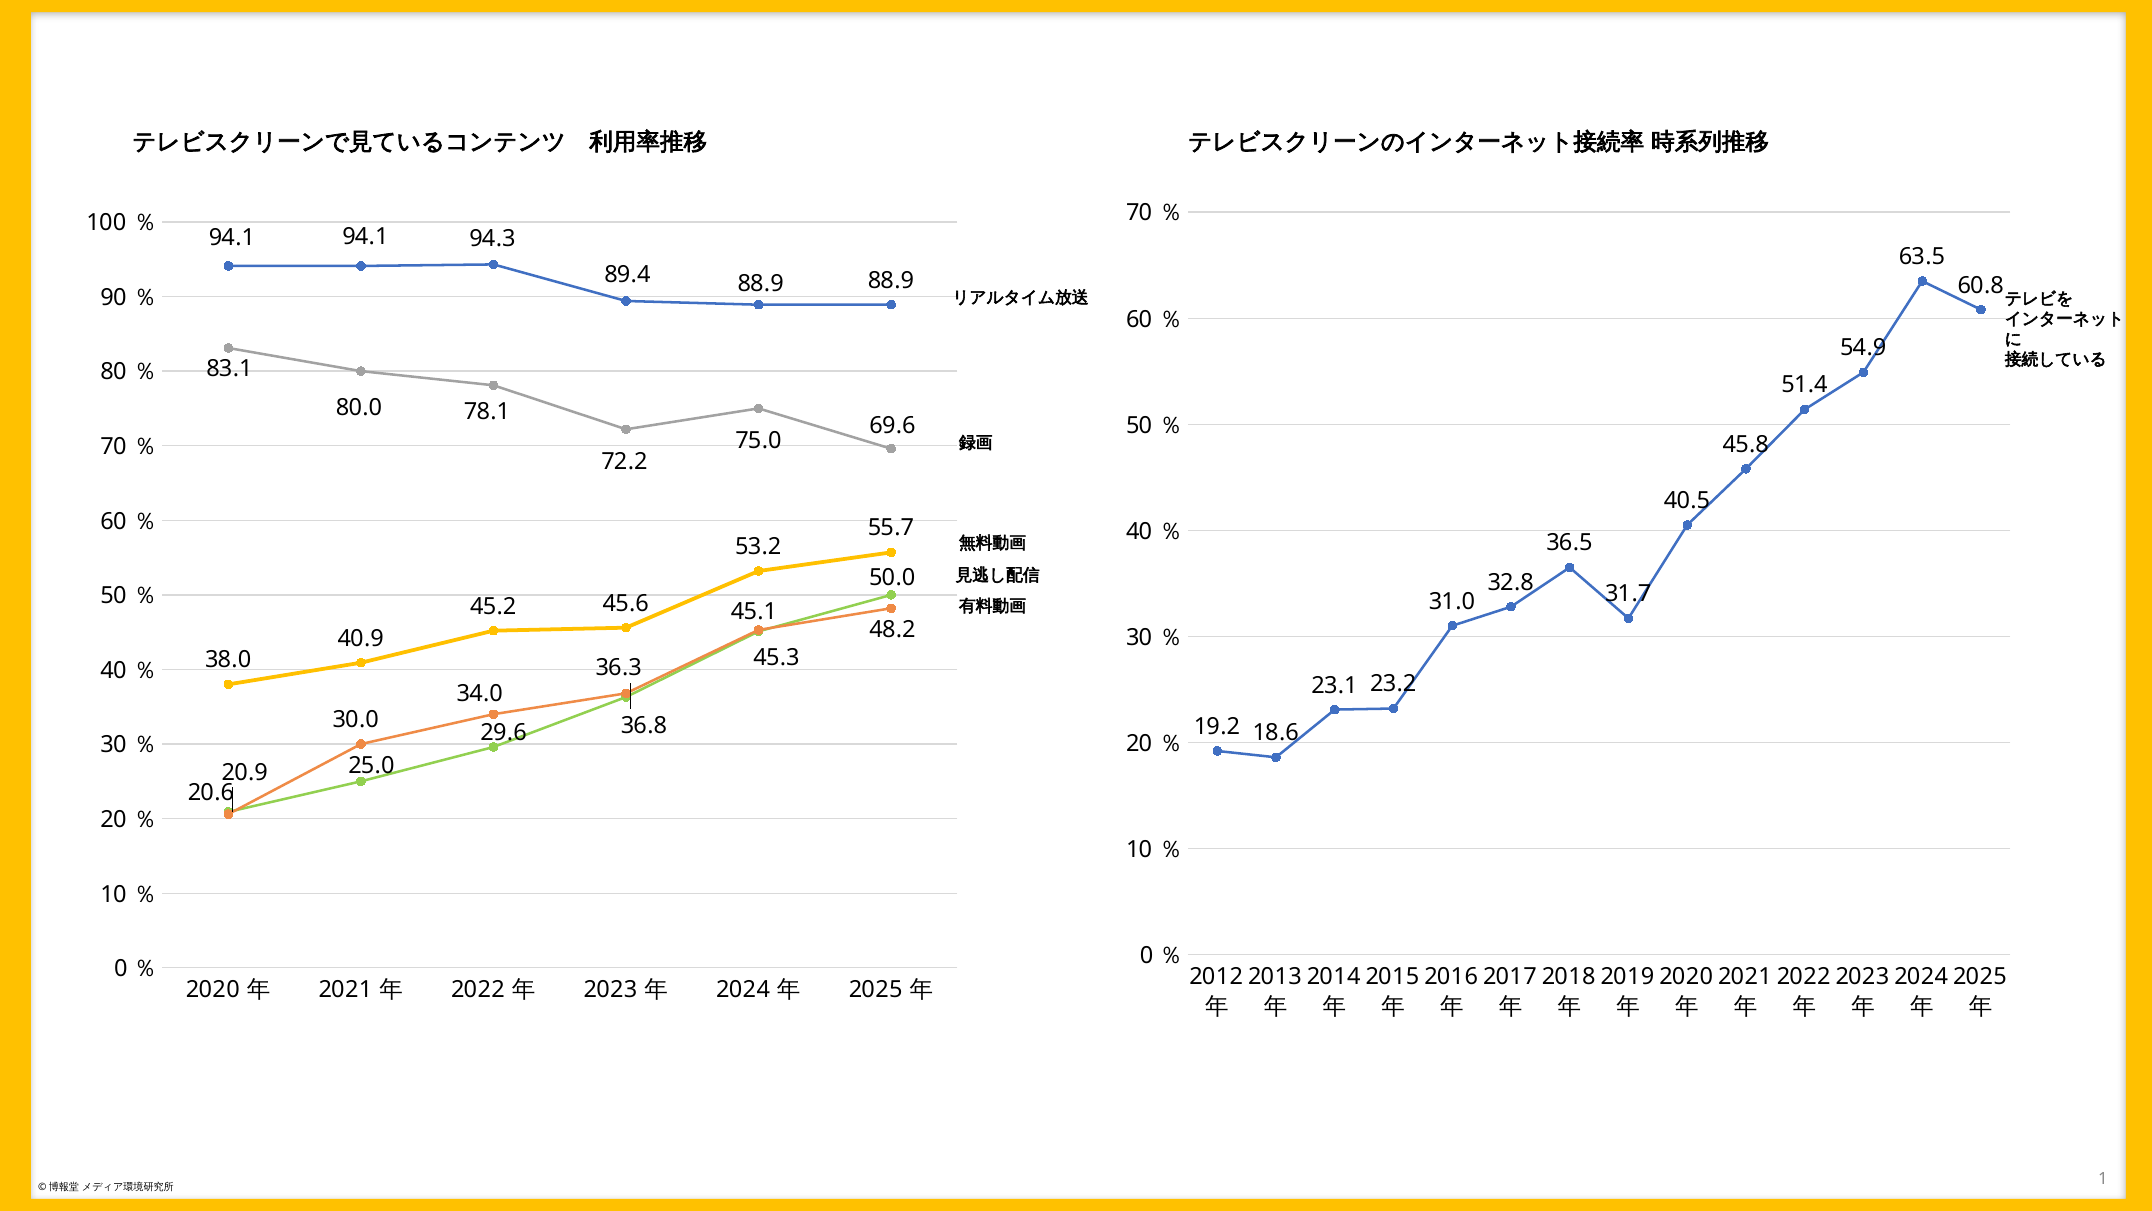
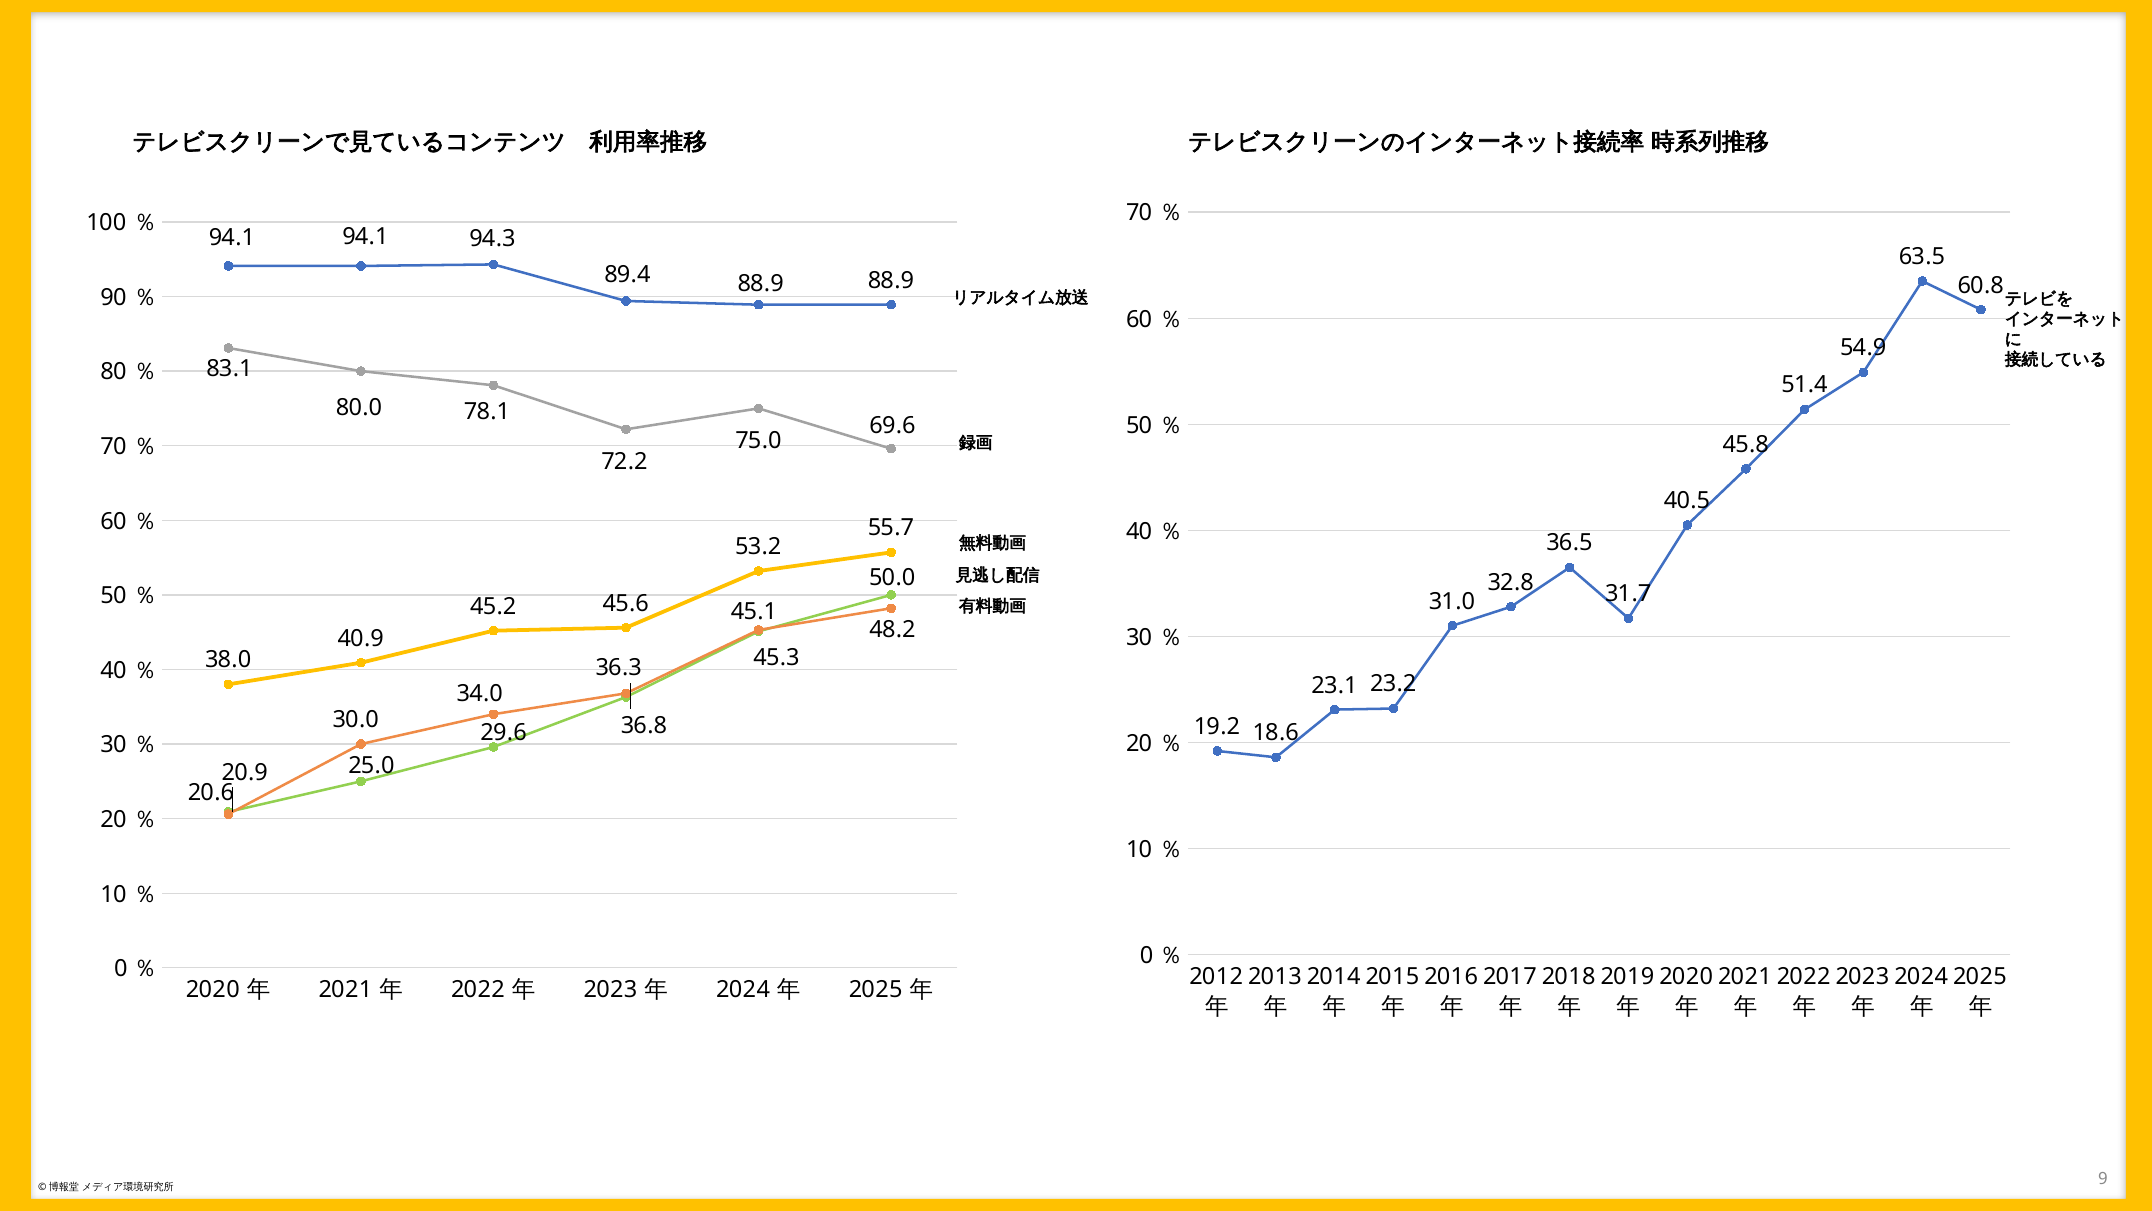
1: 1 -> 9
